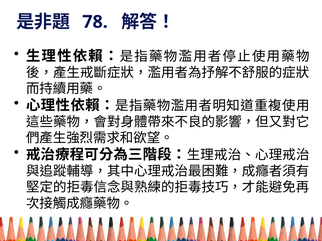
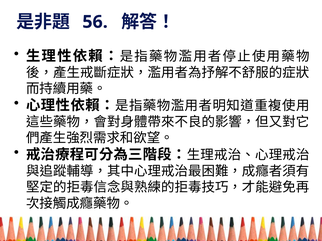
78: 78 -> 56
